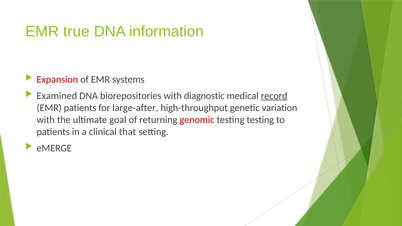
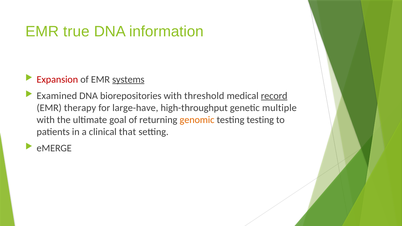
systems underline: none -> present
diagnostic: diagnostic -> threshold
EMR patients: patients -> therapy
large-after: large-after -> large-have
variation: variation -> multiple
genomic colour: red -> orange
